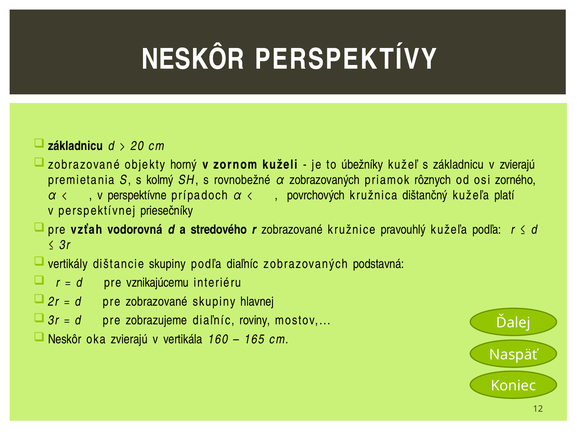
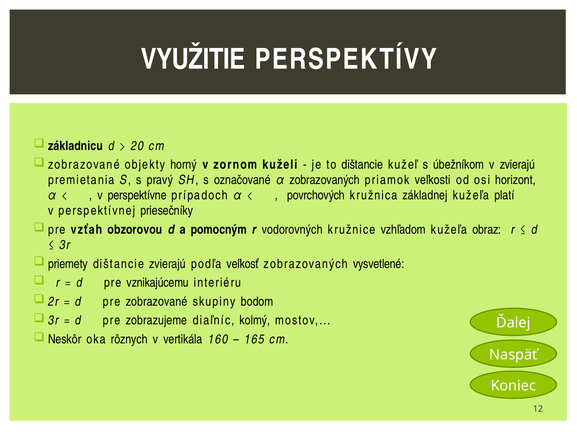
NESKÔR at (193, 59): NESKÔR -> VYUŽITIE
to úbežníky: úbežníky -> dištancie
s základnicu: základnicu -> úbežníkom
kolmý: kolmý -> pravý
rovnobežné: rovnobežné -> označované
rôznych: rôznych -> veľkosti
zorného: zorného -> horizont
dištančný: dištančný -> základnej
vodorovná: vodorovná -> obzorovou
stredového: stredového -> pomocným
r zobrazované: zobrazované -> vodorovných
pravouhlý: pravouhlý -> vzhľadom
kužeľa podľa: podľa -> obraz
vertikály: vertikály -> priemety
dištancie skupiny: skupiny -> zvierajú
podľa diaľníc: diaľníc -> veľkosť
podstavná: podstavná -> vysvetlené
hlavnej: hlavnej -> bodom
roviny: roviny -> kolmý
oka zvierajú: zvierajú -> rôznych
